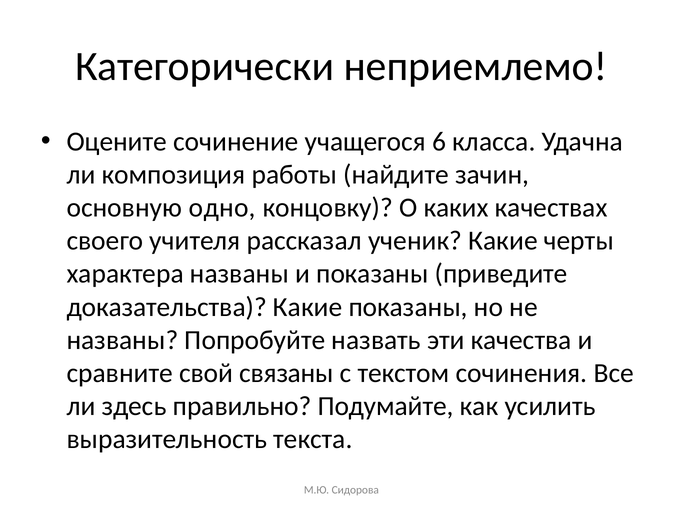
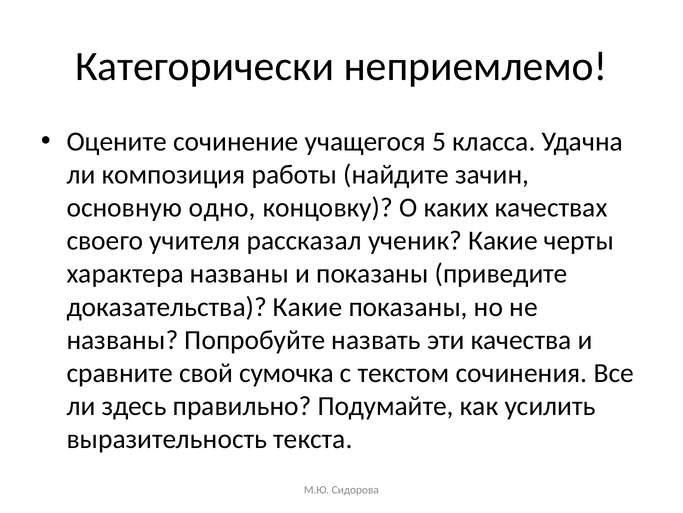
6: 6 -> 5
связаны: связаны -> сумочка
